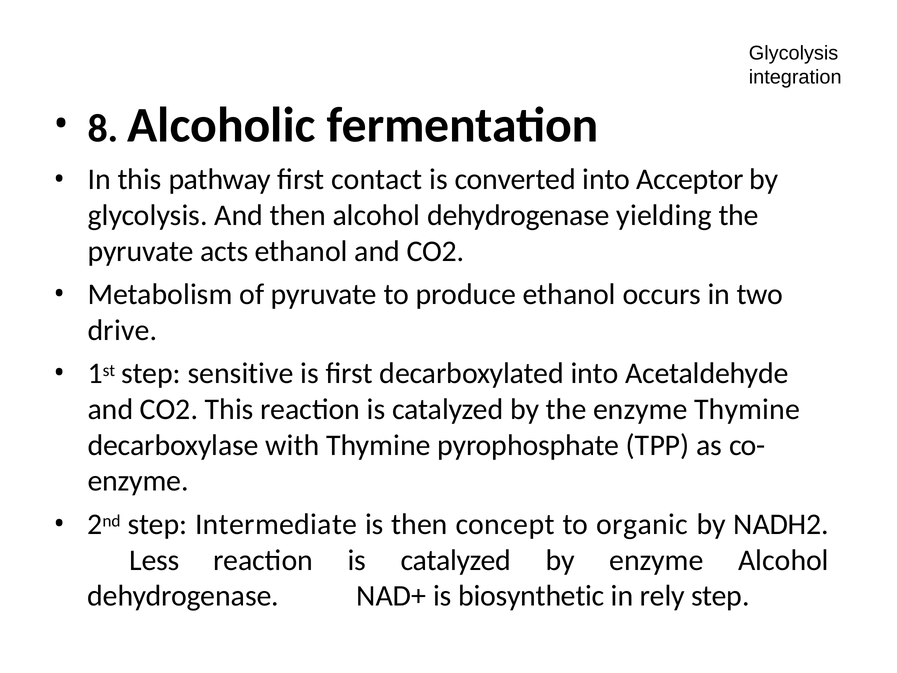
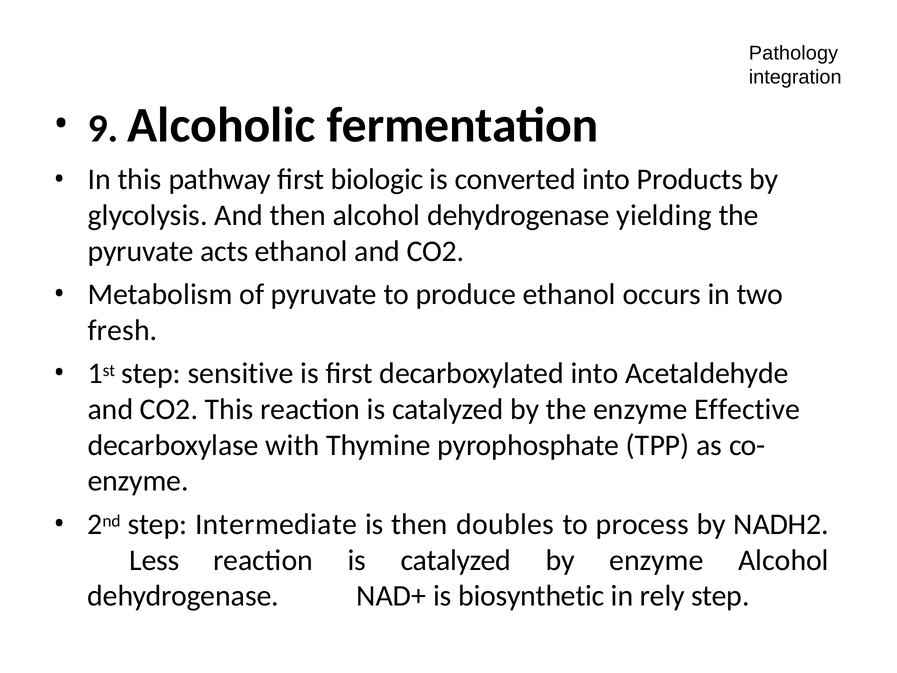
Glycolysis at (794, 53): Glycolysis -> Pathology
8: 8 -> 9
contact: contact -> biologic
Acceptor: Acceptor -> Products
drive: drive -> fresh
enzyme Thymine: Thymine -> Effective
concept: concept -> doubles
organic: organic -> process
